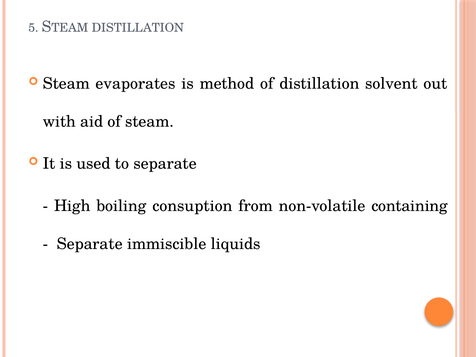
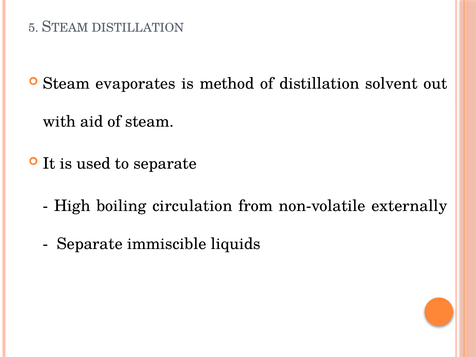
consuption: consuption -> circulation
containing: containing -> externally
